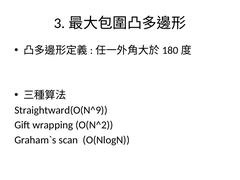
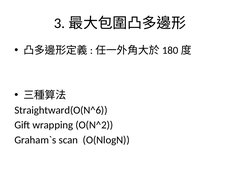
Straightward(O(N^9: Straightward(O(N^9 -> Straightward(O(N^6
